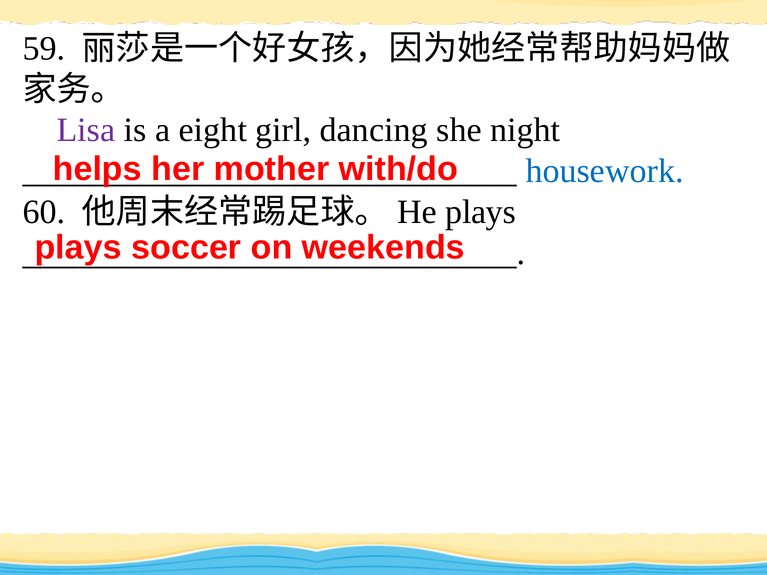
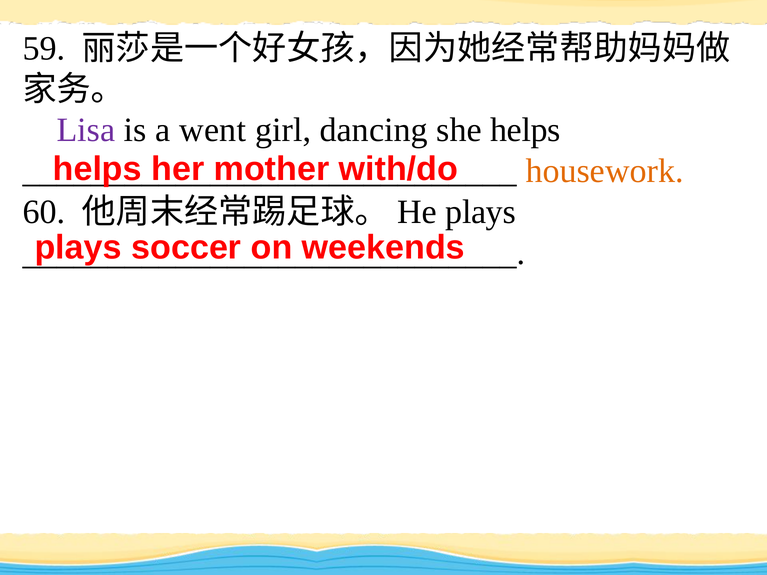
eight: eight -> went
she night: night -> helps
housework colour: blue -> orange
